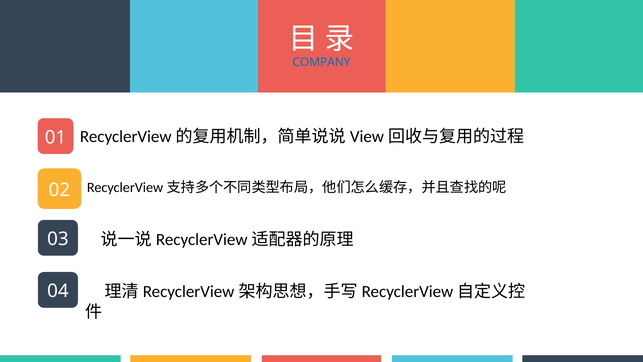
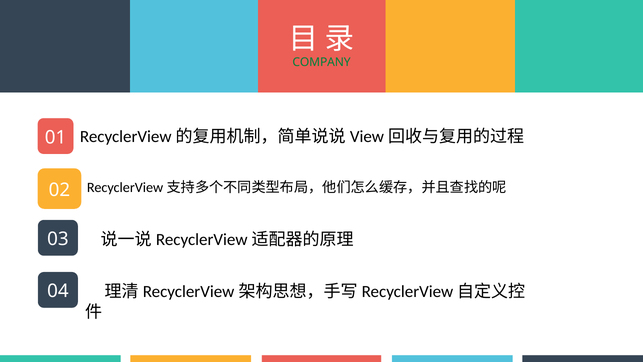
COMPANY colour: blue -> green
